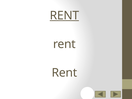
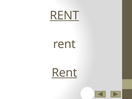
Rent at (64, 73) underline: none -> present
